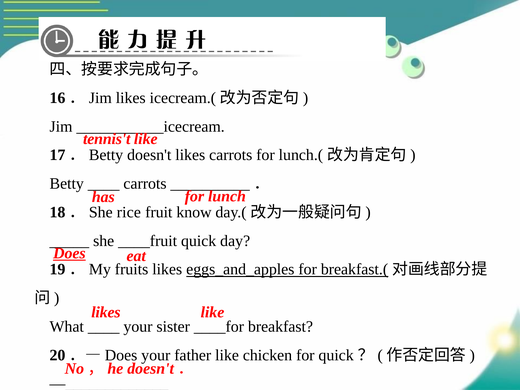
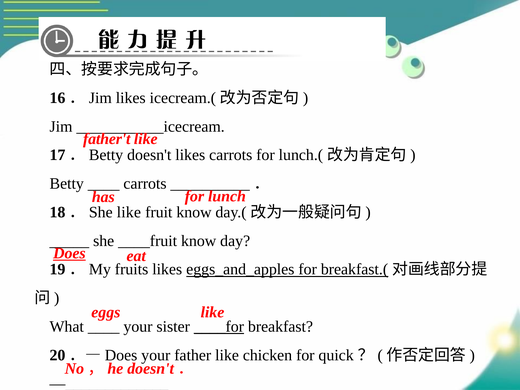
tennis't: tennis't -> father't
18．She rice: rice -> like
____fruit quick: quick -> know
likes at (106, 312): likes -> eggs
____for underline: none -> present
